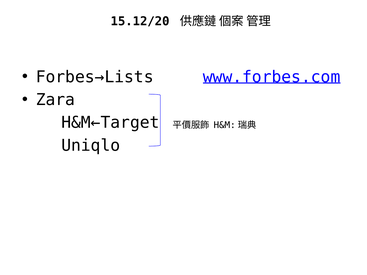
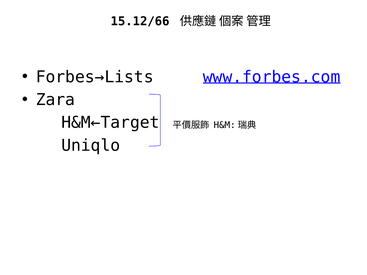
15.12/20: 15.12/20 -> 15.12/66
